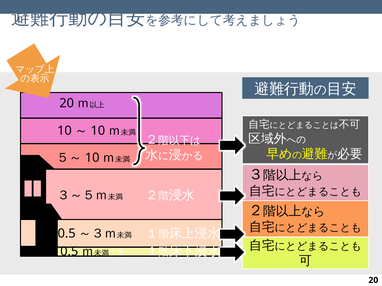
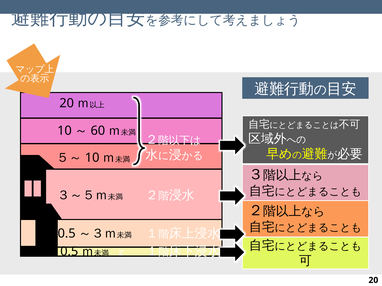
10 at (98, 131): 10 -> 60
